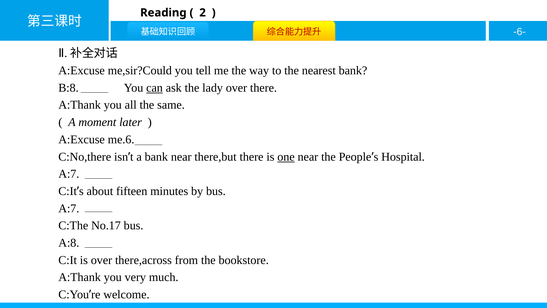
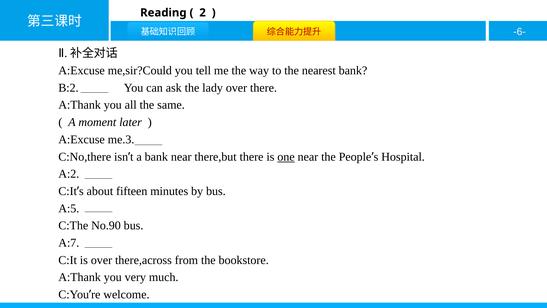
B:8: B:8 -> B:2
can underline: present -> none
me.6: me.6 -> me.3
A:7 at (69, 174): A:7 -> A:2
A:7 at (69, 208): A:7 -> A:5
No.17: No.17 -> No.90
A:8: A:8 -> A:7
